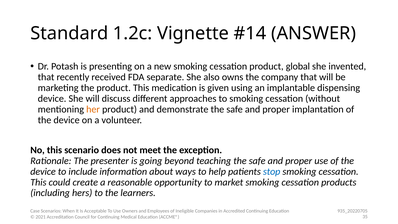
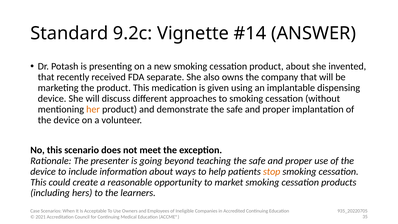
1.2c: 1.2c -> 9.2c
product global: global -> about
stop colour: blue -> orange
